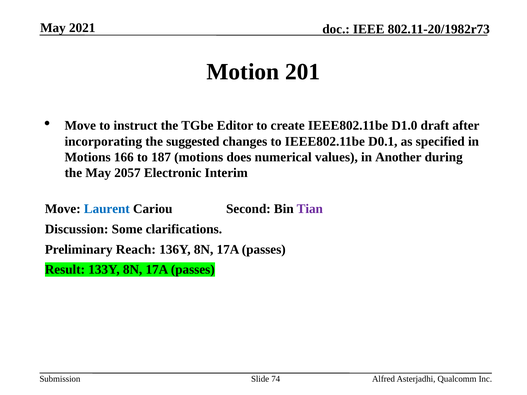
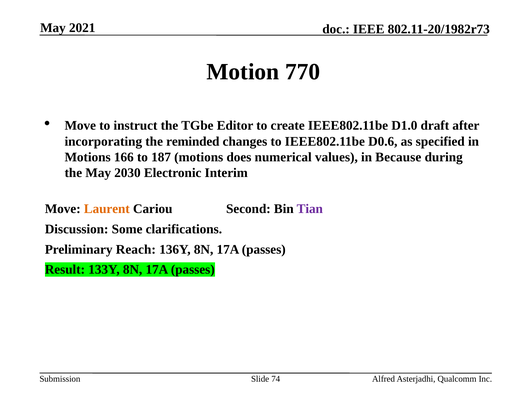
201: 201 -> 770
suggested: suggested -> reminded
D0.1: D0.1 -> D0.6
Another: Another -> Because
2057: 2057 -> 2030
Laurent colour: blue -> orange
